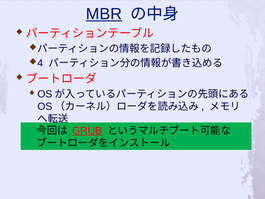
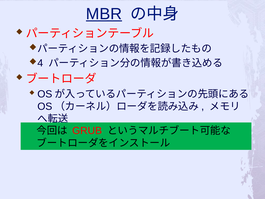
GRUB underline: present -> none
